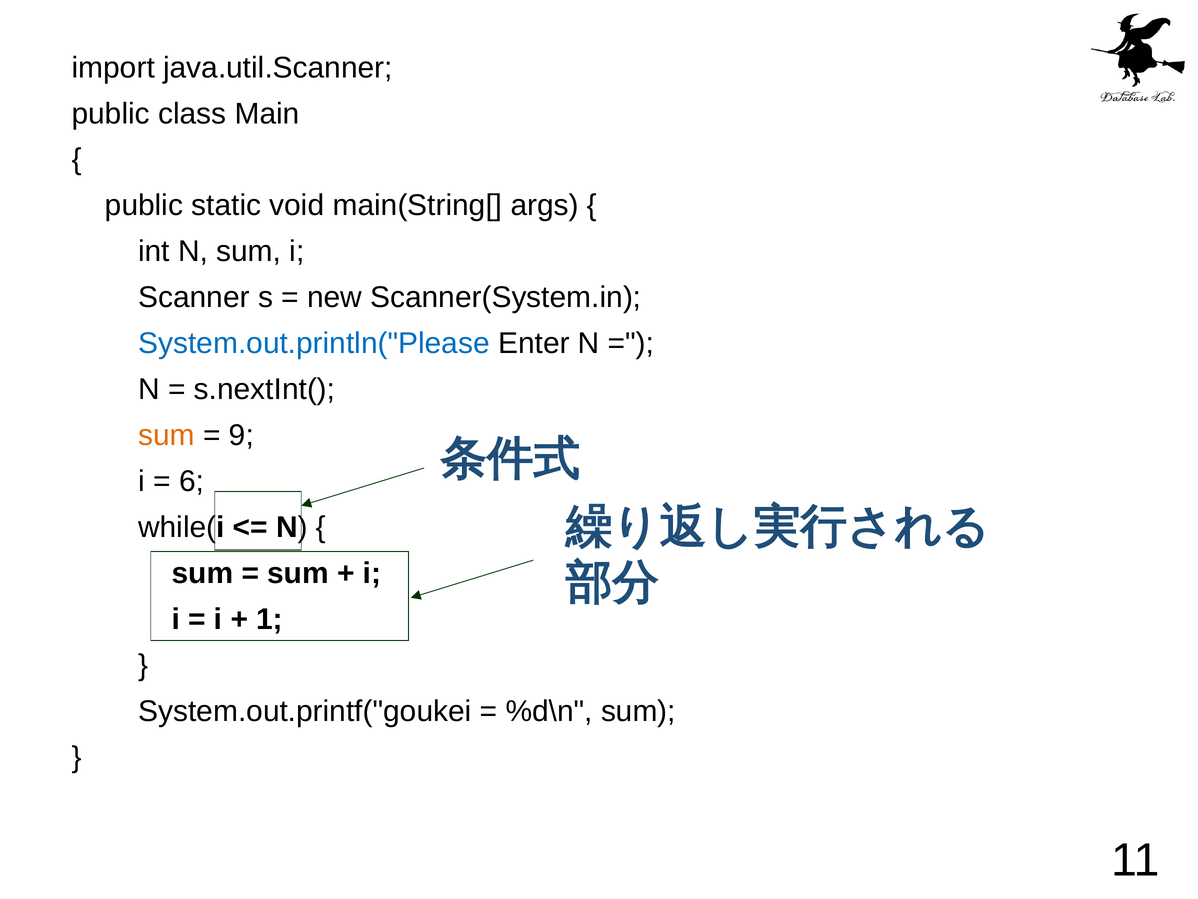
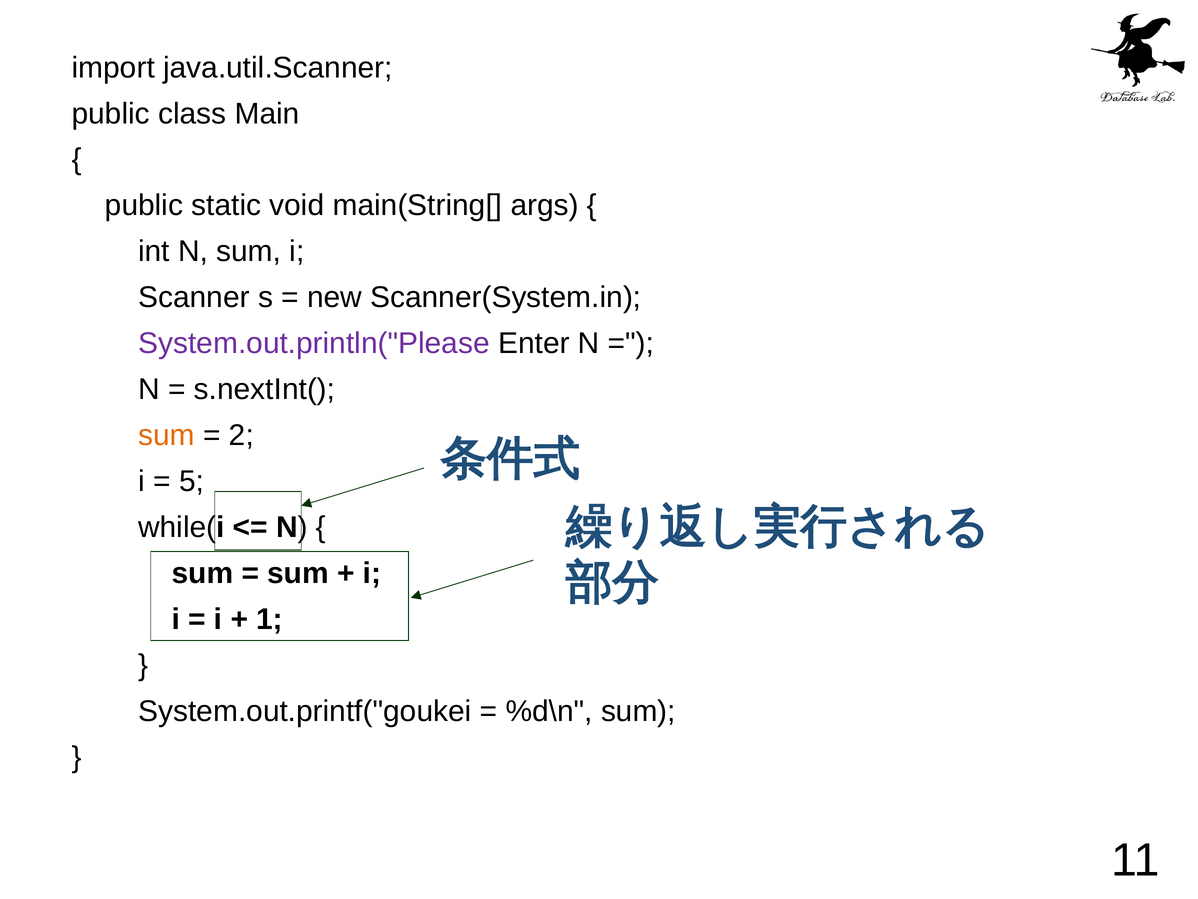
System.out.println("Please colour: blue -> purple
9: 9 -> 2
6: 6 -> 5
